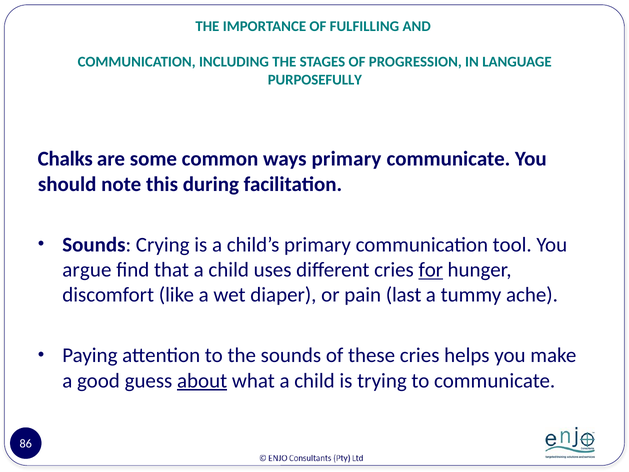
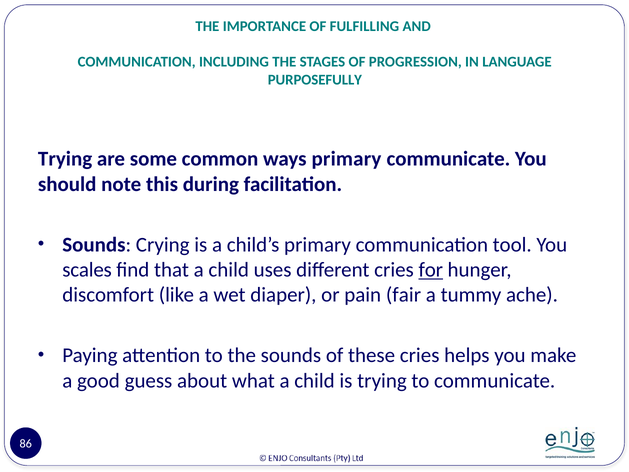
Chalks at (65, 159): Chalks -> Trying
argue: argue -> scales
last: last -> fair
about underline: present -> none
